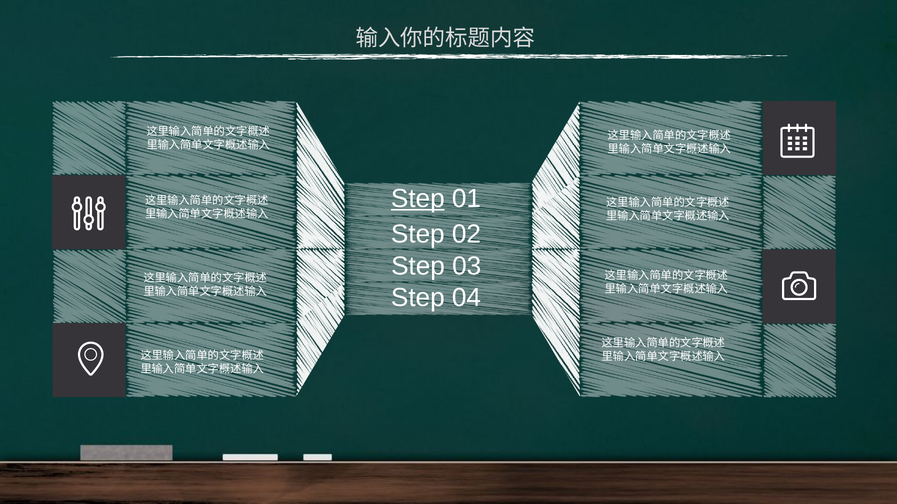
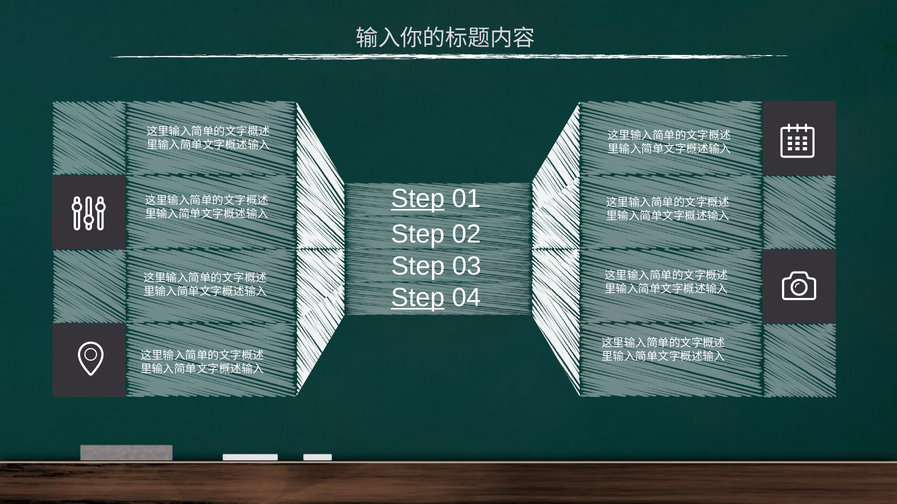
Step at (418, 298) underline: none -> present
